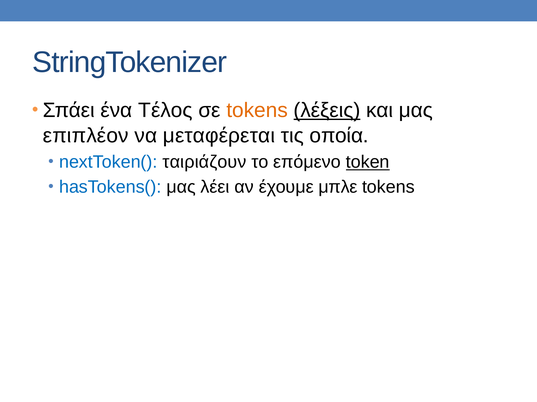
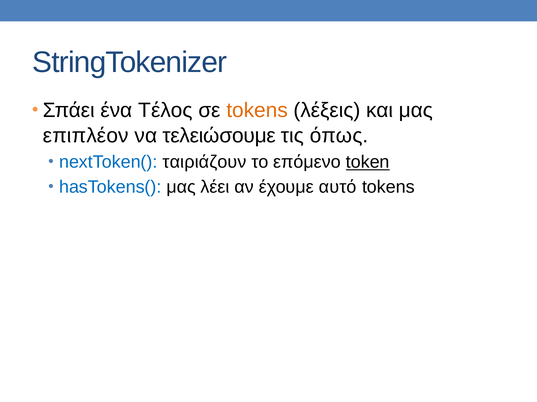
λέξεις underline: present -> none
μεταφέρεται: μεταφέρεται -> τελειώσουμε
οποία: οποία -> όπως
μπλε: μπλε -> αυτό
